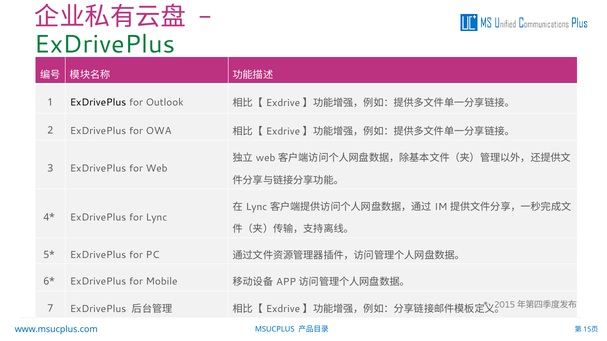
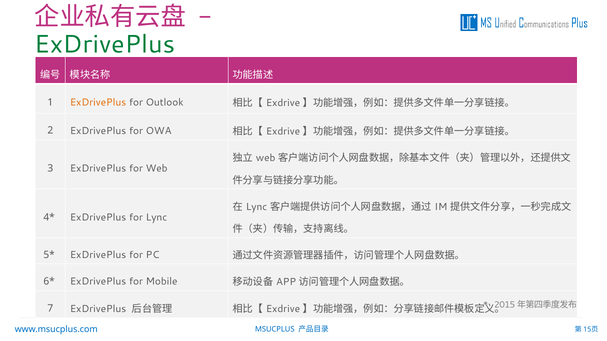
ExDrivePlus at (98, 103) colour: black -> orange
